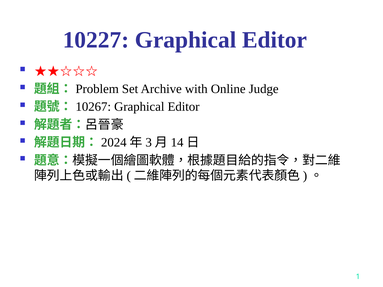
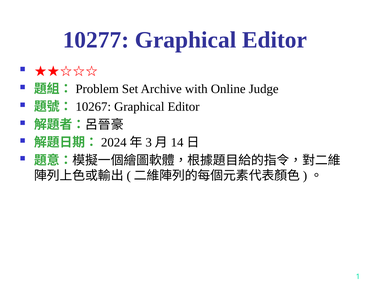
10227: 10227 -> 10277
